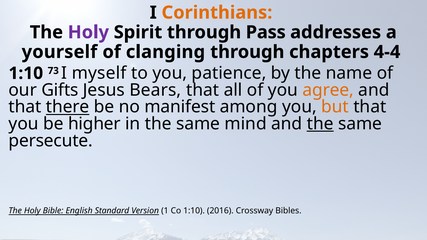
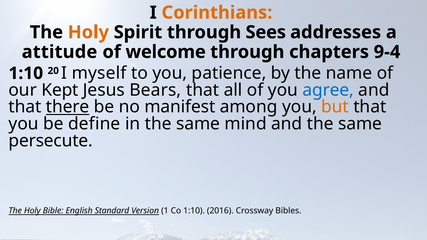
Holy at (88, 32) colour: purple -> orange
Pass: Pass -> Sees
yourself: yourself -> attitude
clanging: clanging -> welcome
4-4: 4-4 -> 9-4
73: 73 -> 20
Gifts: Gifts -> Kept
agree colour: orange -> blue
higher: higher -> define
the at (320, 124) underline: present -> none
